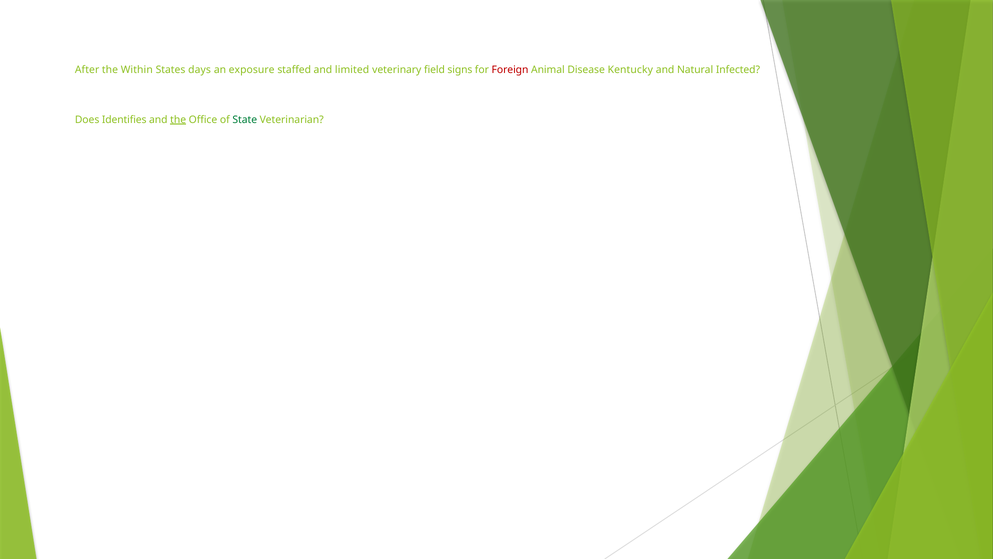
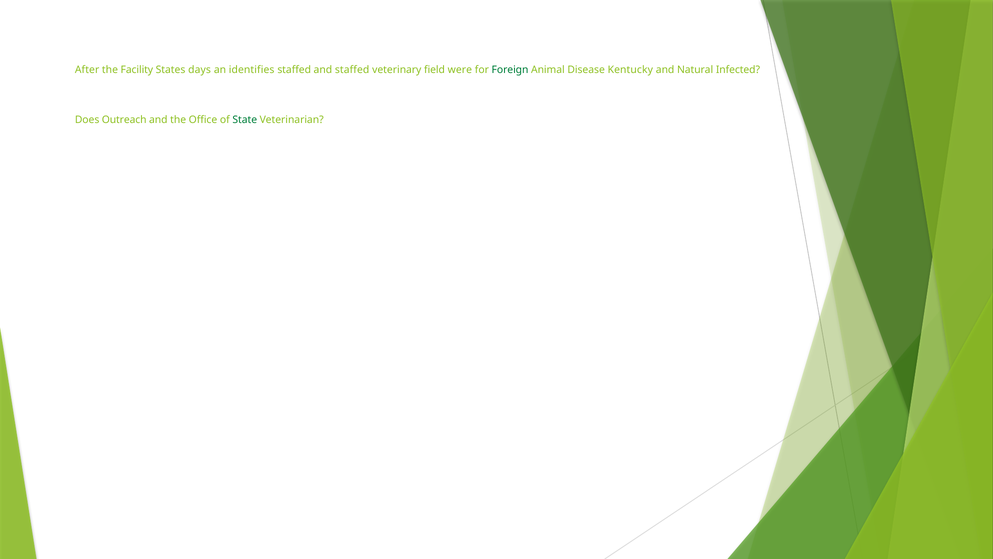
Within: Within -> Facility
exposure: exposure -> identifies
and limited: limited -> staffed
signs: signs -> were
Foreign colour: red -> green
Identifies: Identifies -> Outreach
the at (178, 119) underline: present -> none
